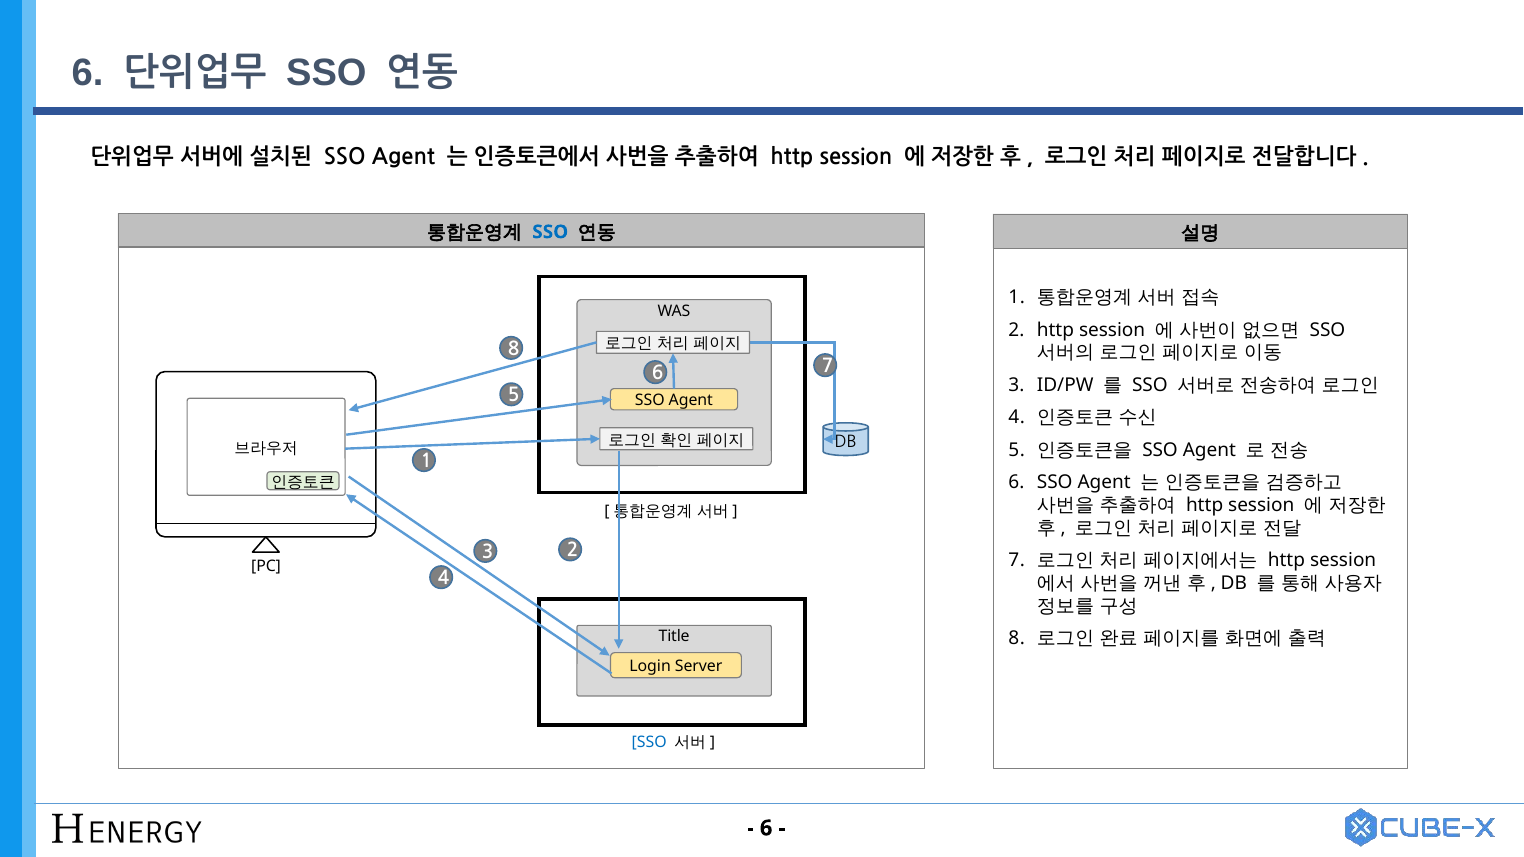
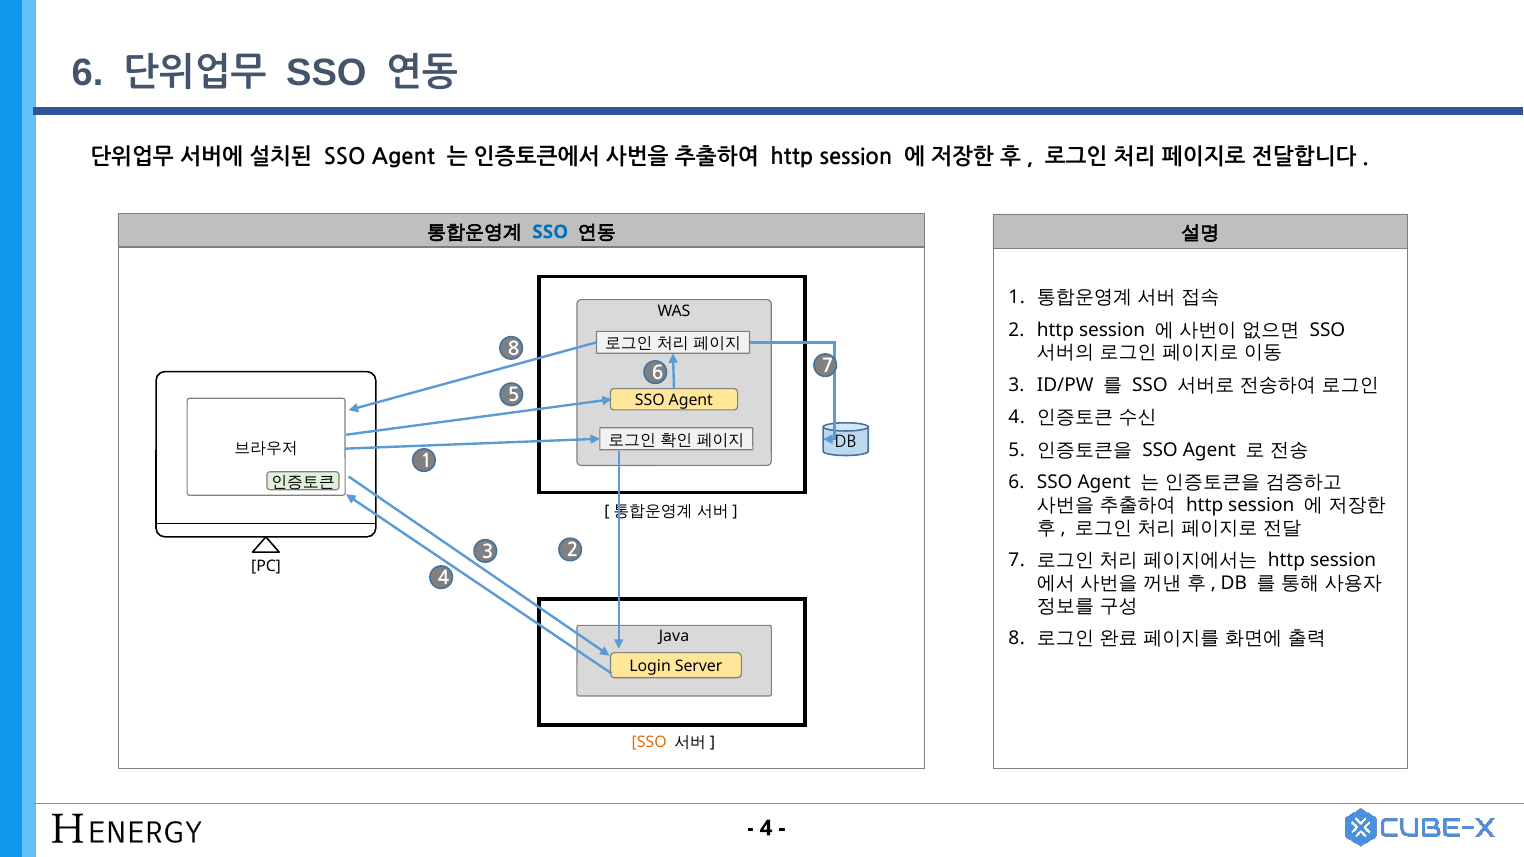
Title: Title -> Java
SSO at (649, 743) colour: blue -> orange
6 at (766, 828): 6 -> 4
